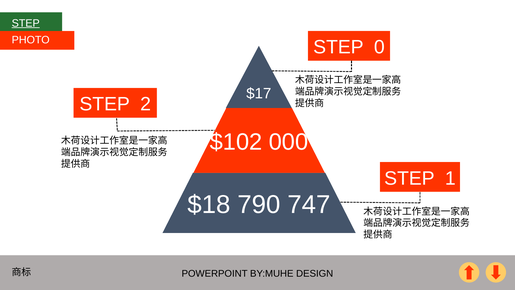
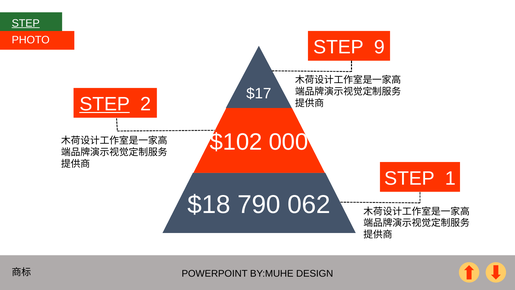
0: 0 -> 9
STEP at (105, 104) underline: none -> present
747: 747 -> 062
